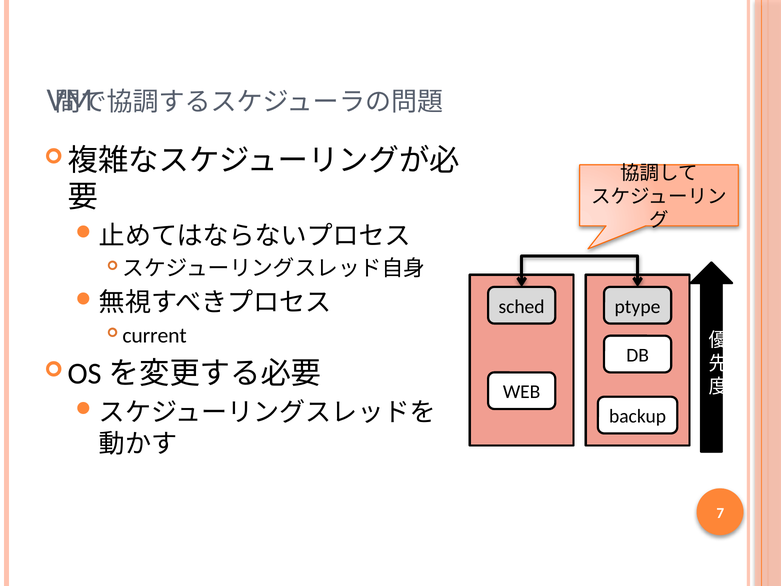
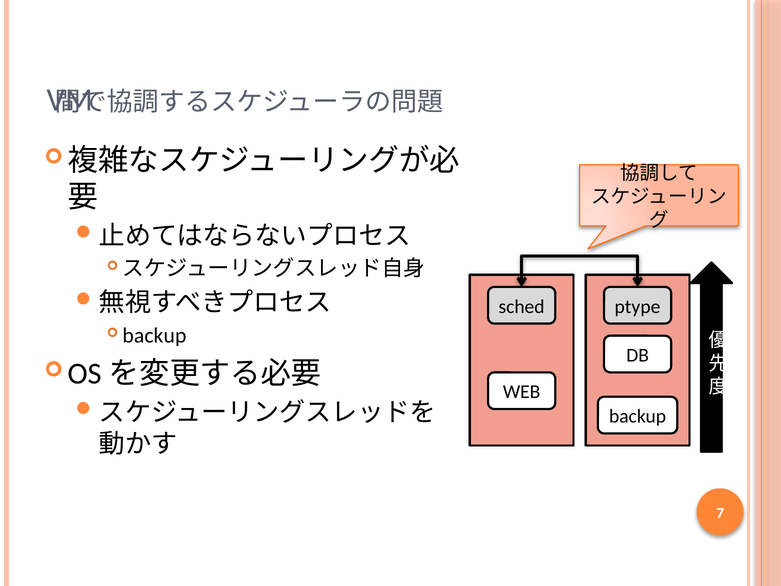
current at (155, 335): current -> backup
